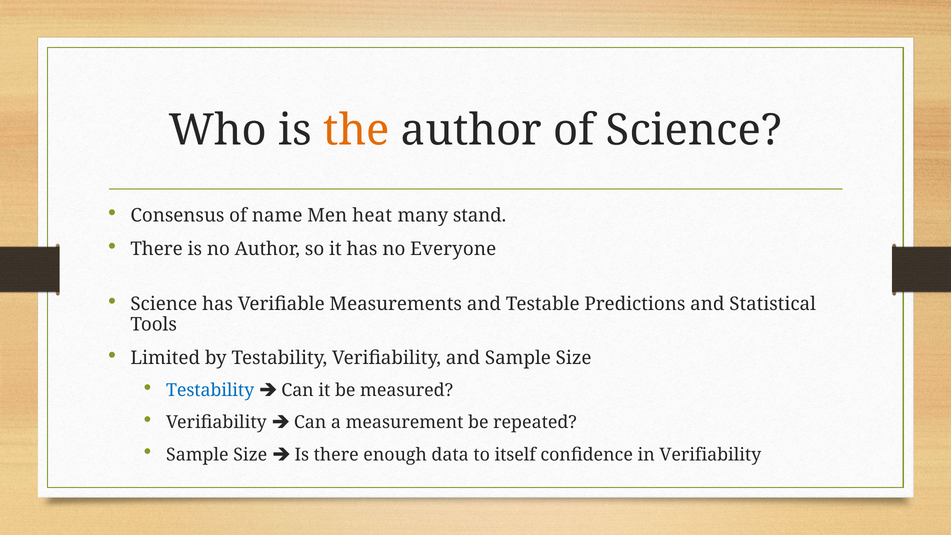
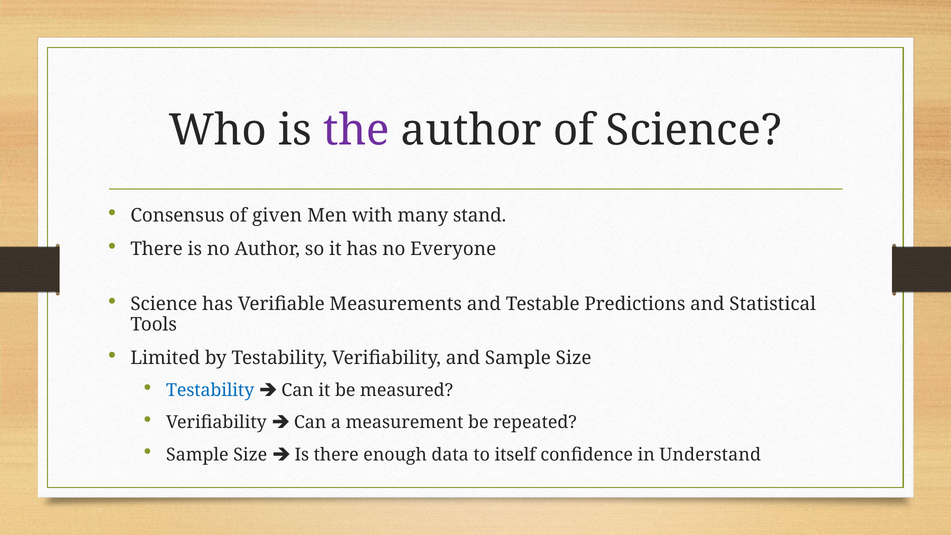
the colour: orange -> purple
name: name -> given
heat: heat -> with
in Verifiability: Verifiability -> Understand
